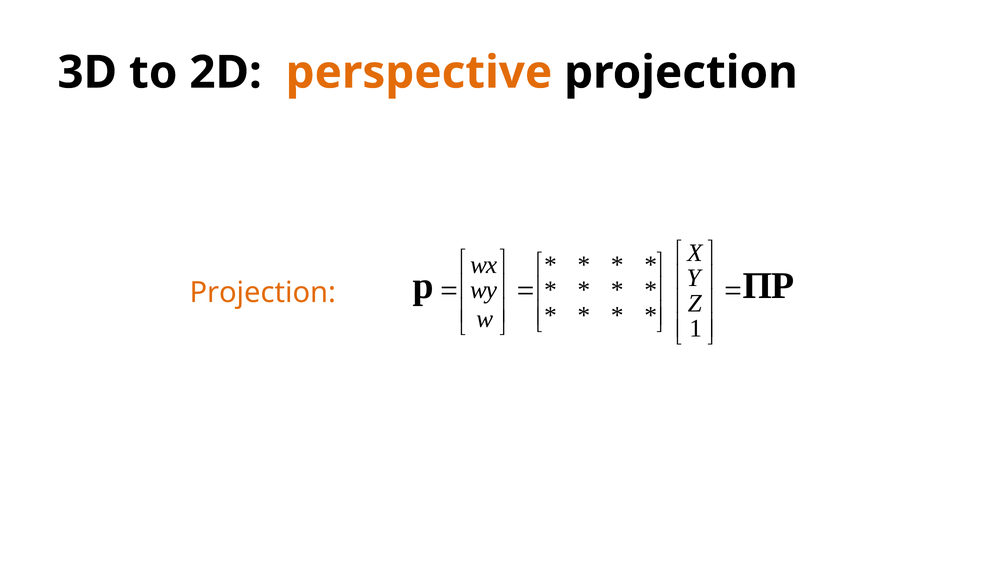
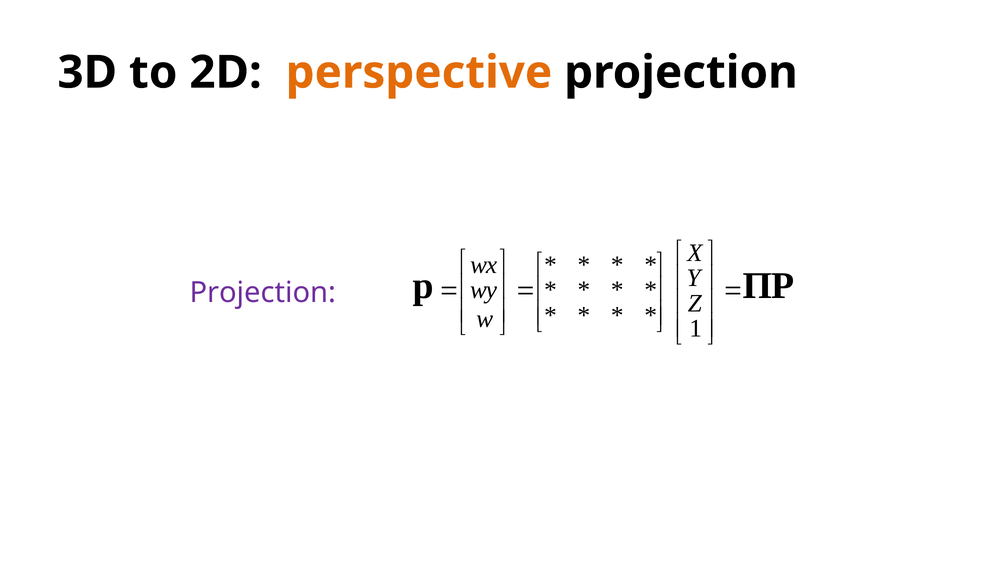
Projection at (263, 293) colour: orange -> purple
